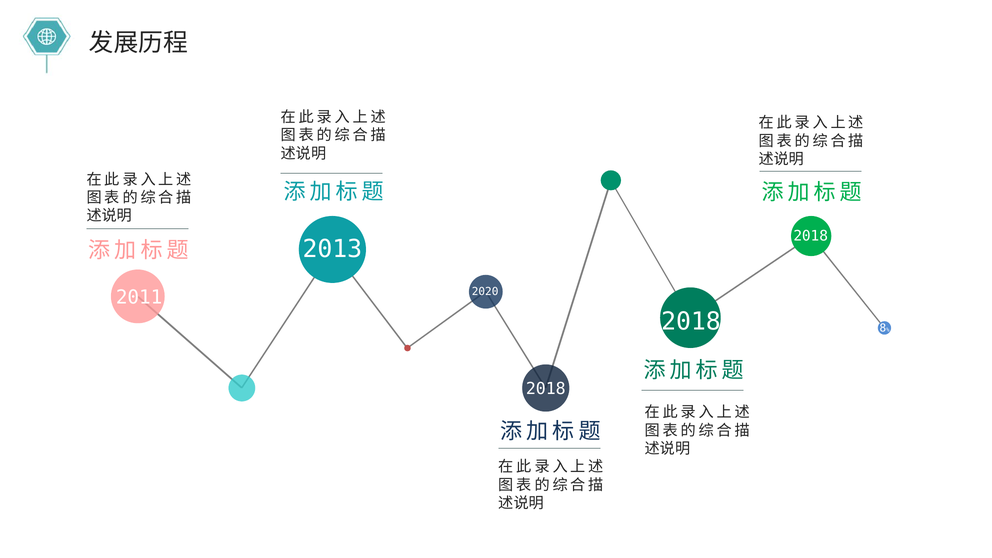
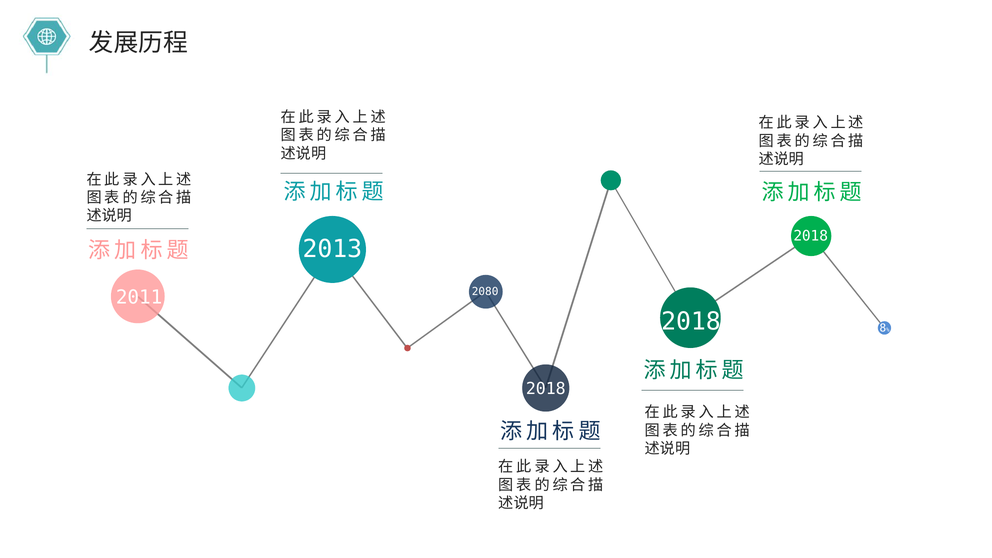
2020: 2020 -> 2080
